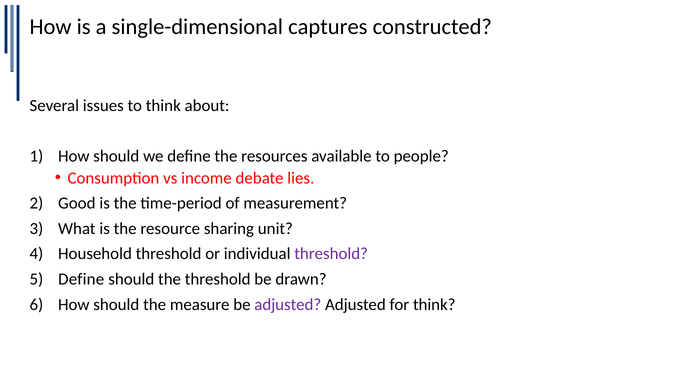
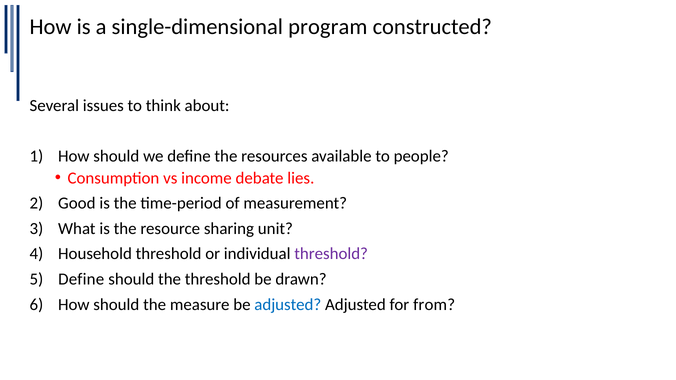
captures: captures -> program
adjusted at (288, 305) colour: purple -> blue
for think: think -> from
